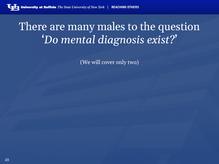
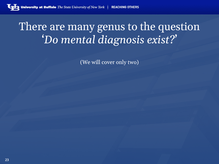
males: males -> genus
